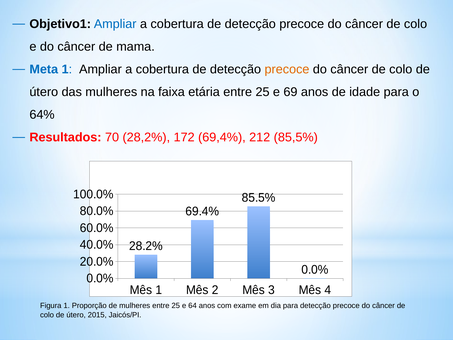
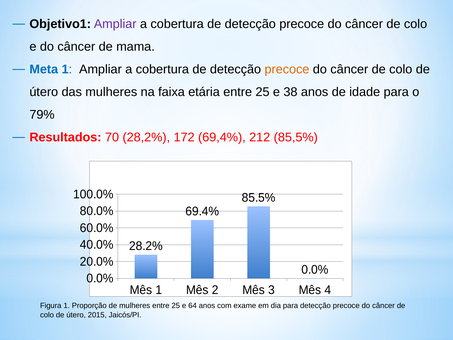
Ampliar at (115, 24) colour: blue -> purple
69: 69 -> 38
64%: 64% -> 79%
